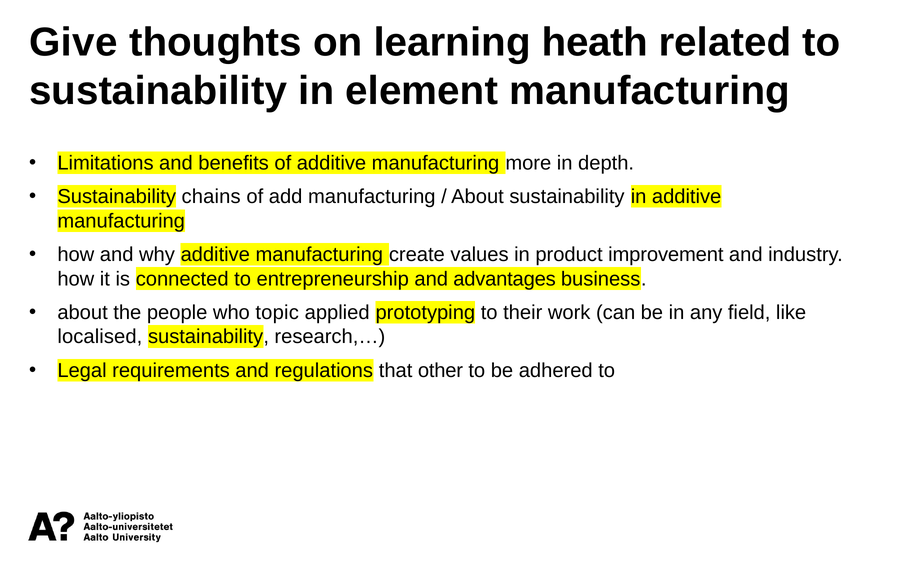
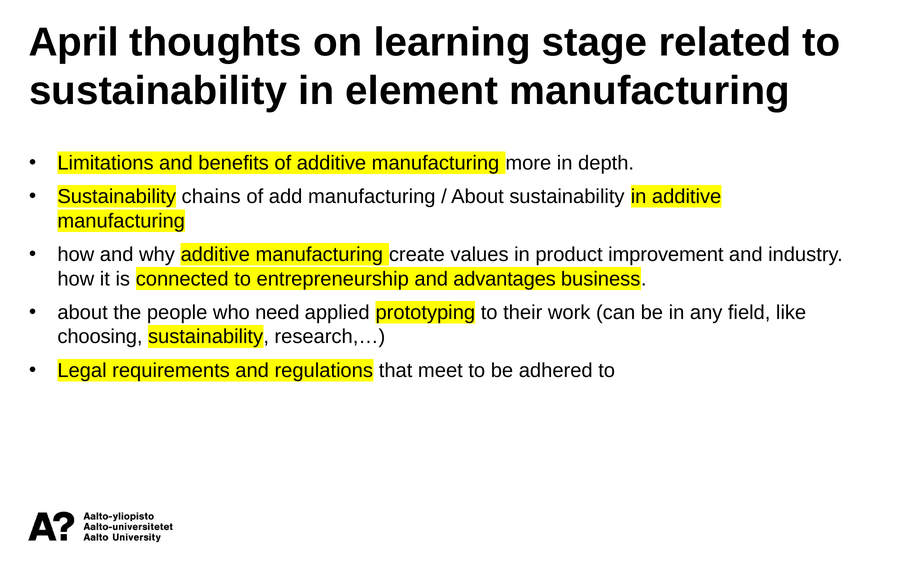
Give: Give -> April
heath: heath -> stage
topic: topic -> need
localised: localised -> choosing
other: other -> meet
